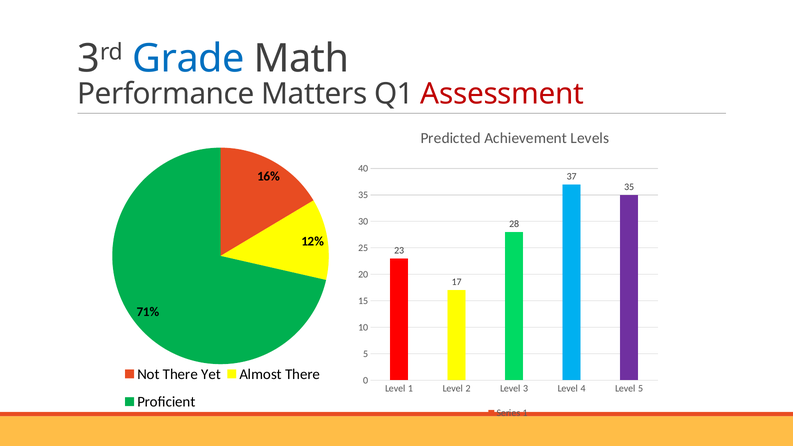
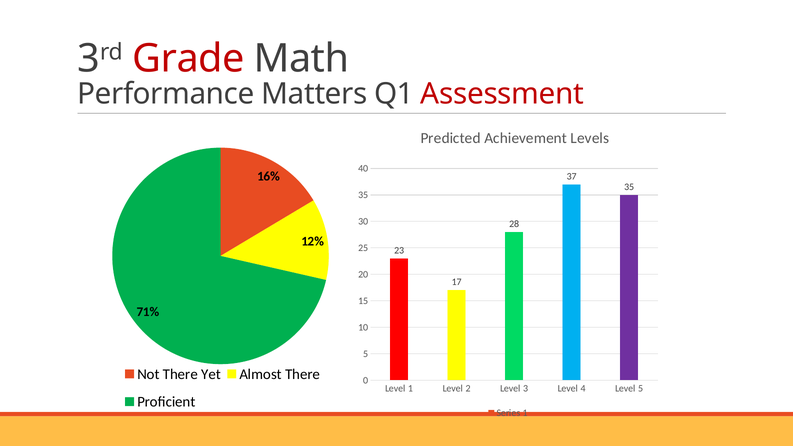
Grade colour: blue -> red
